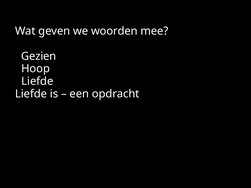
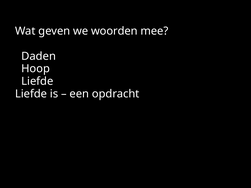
Gezien: Gezien -> Daden
